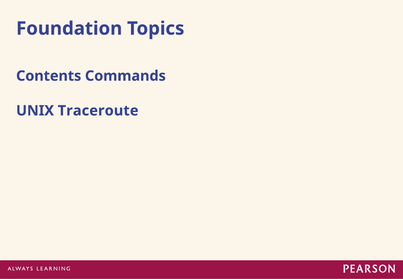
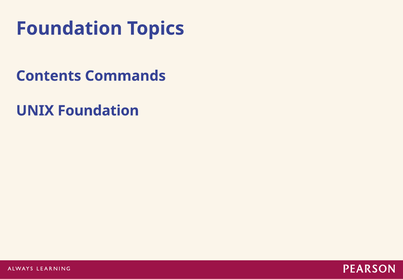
UNIX Traceroute: Traceroute -> Foundation
